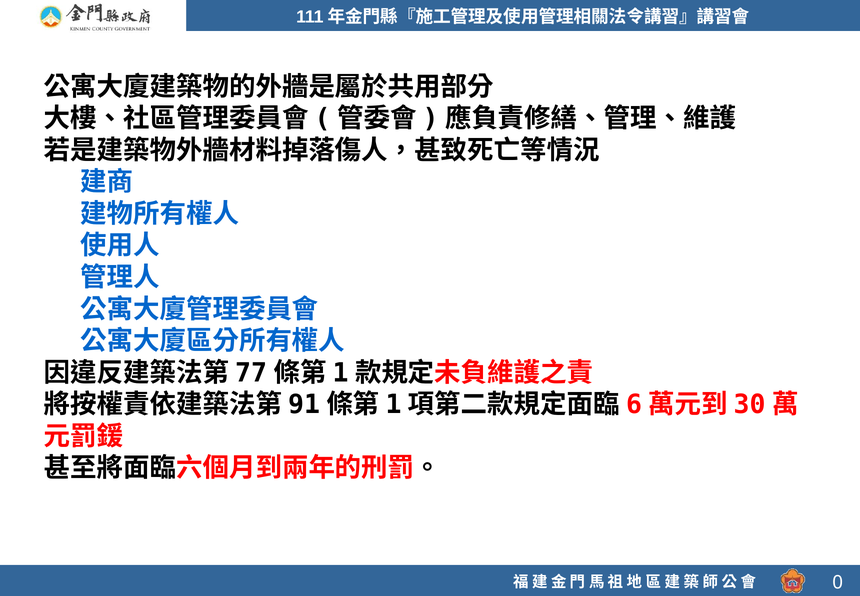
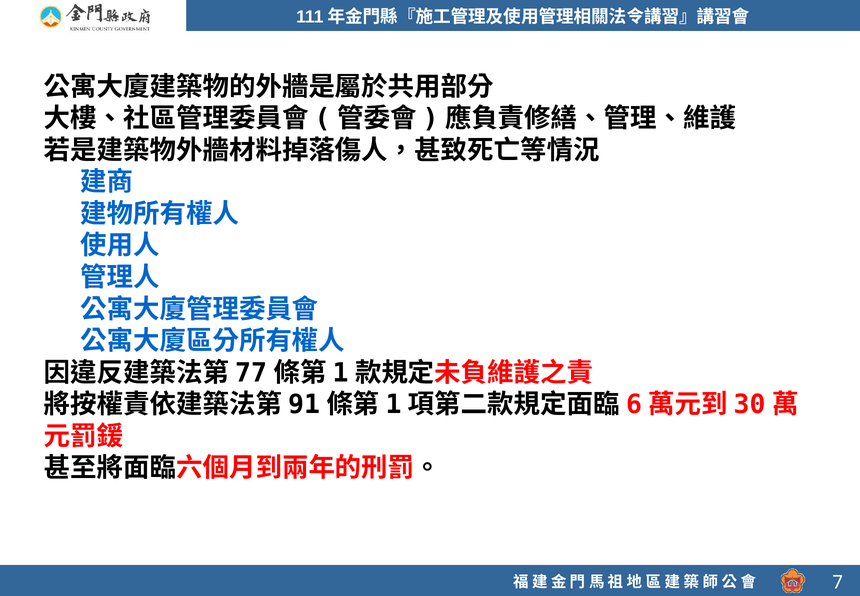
0: 0 -> 7
